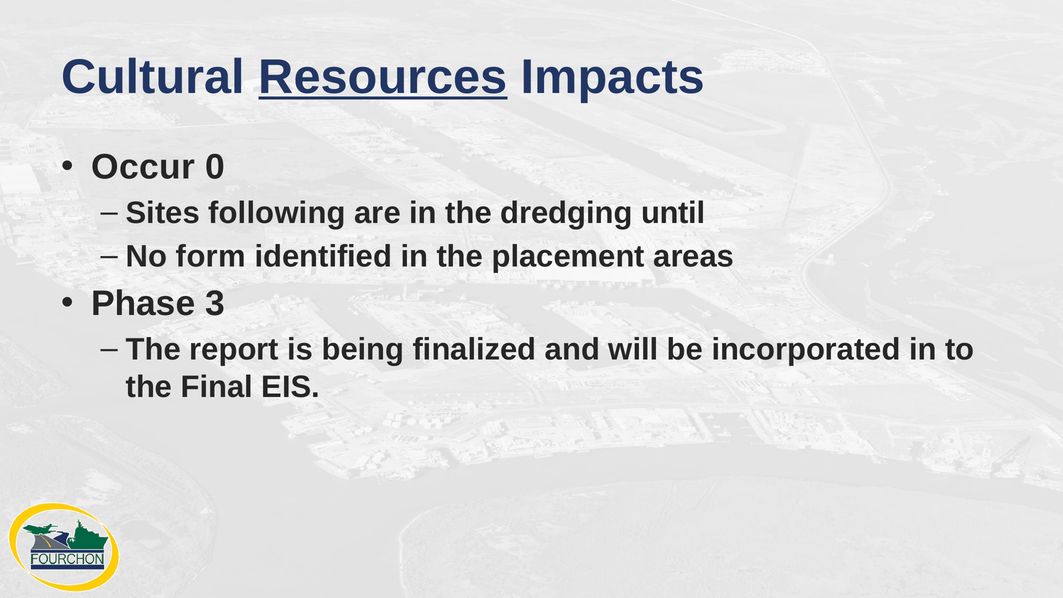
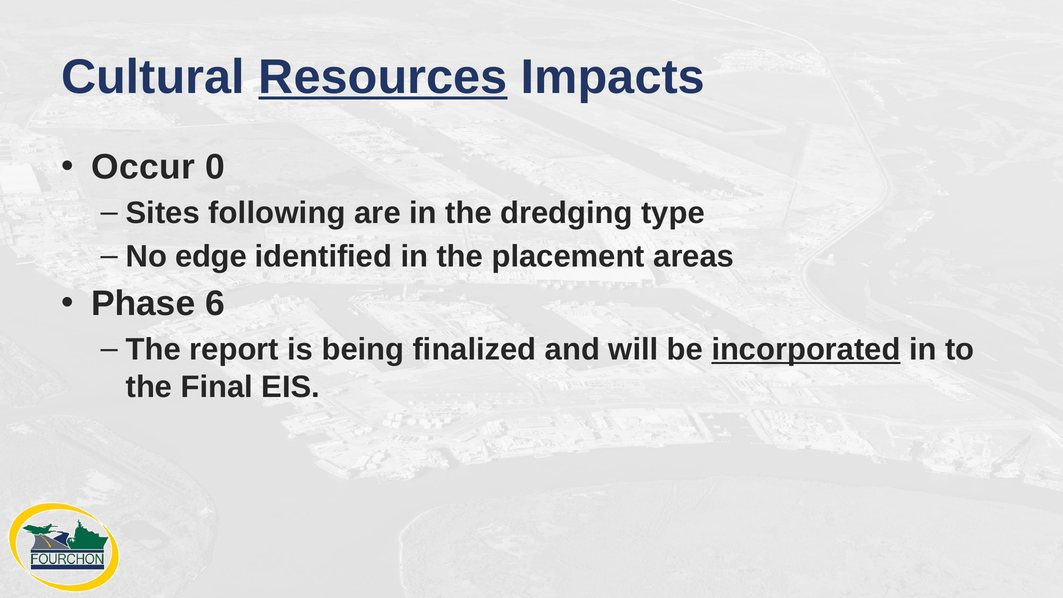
until: until -> type
form: form -> edge
3: 3 -> 6
incorporated underline: none -> present
